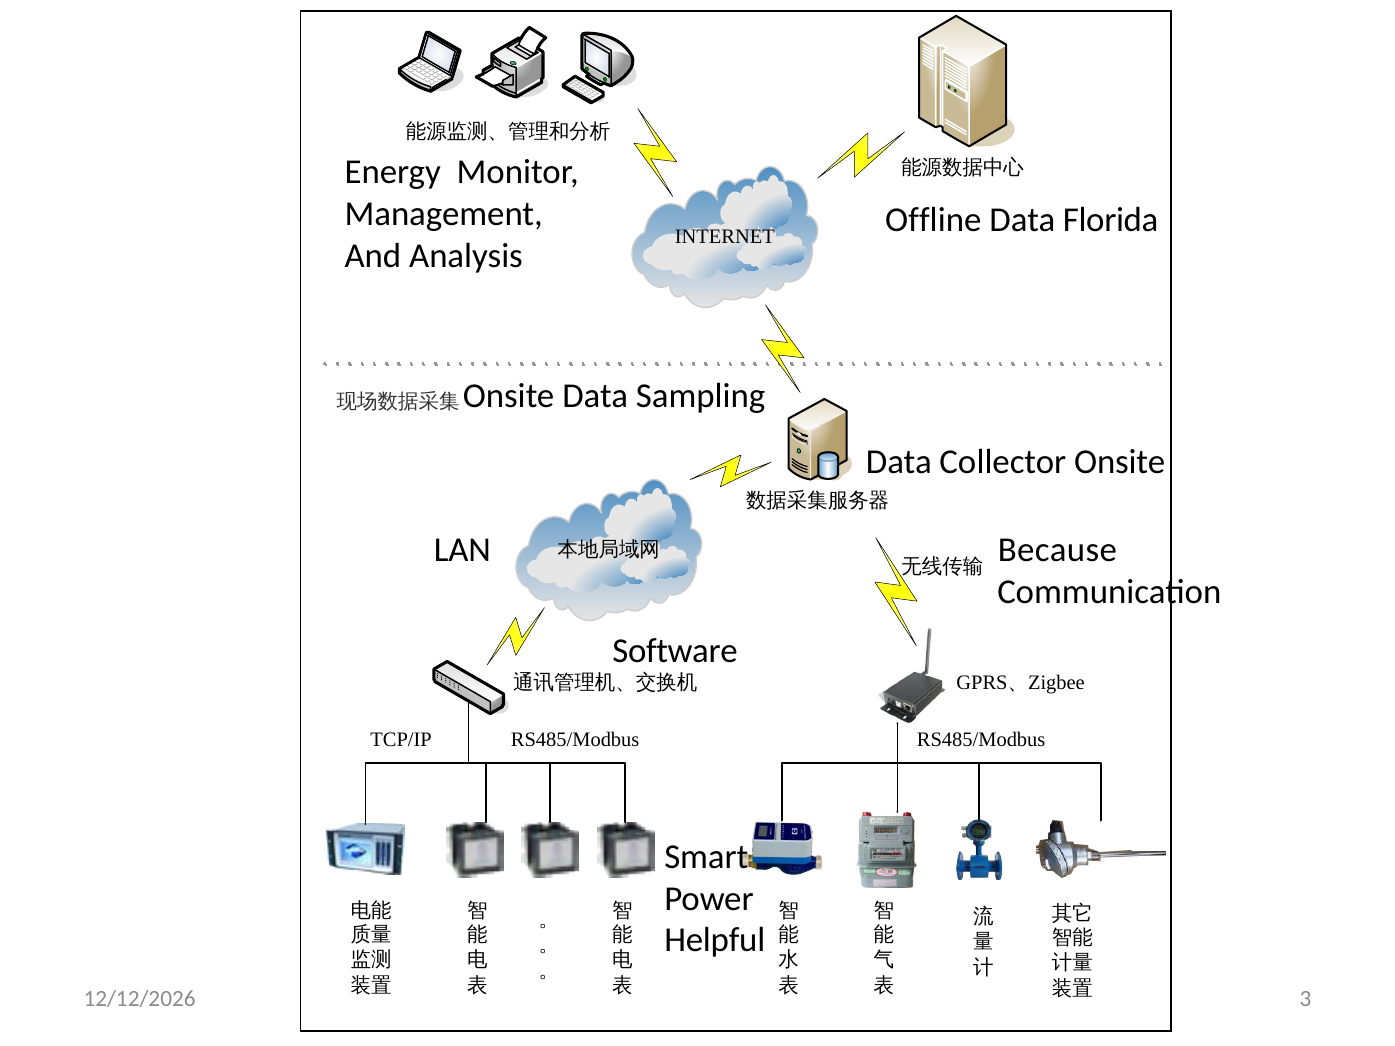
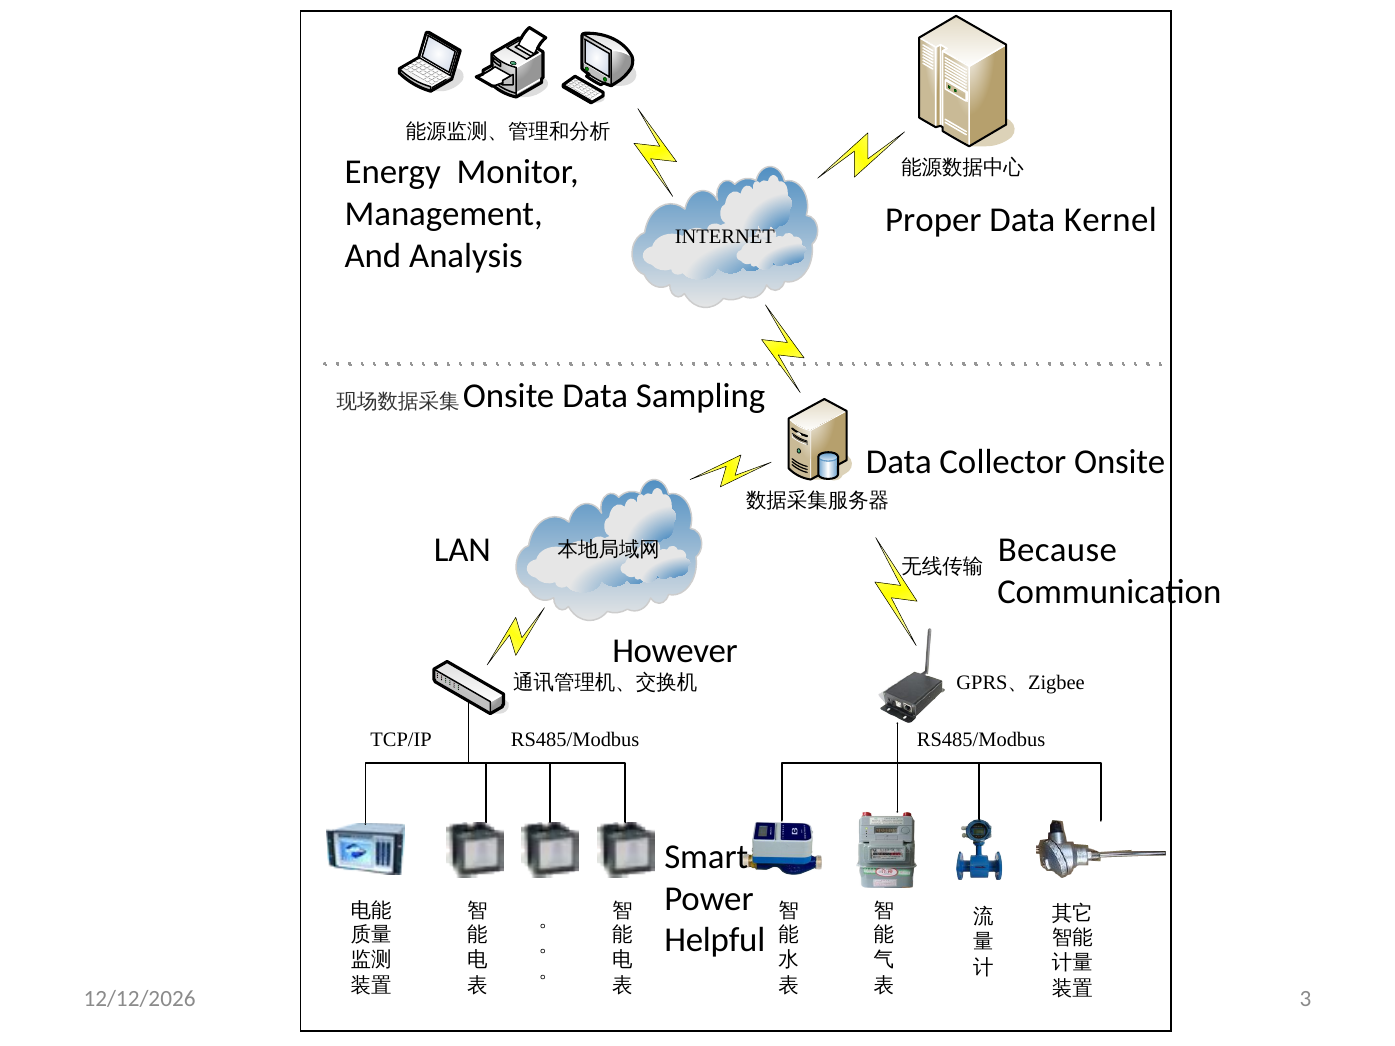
Offline: Offline -> Proper
Florida: Florida -> Kernel
Software: Software -> However
